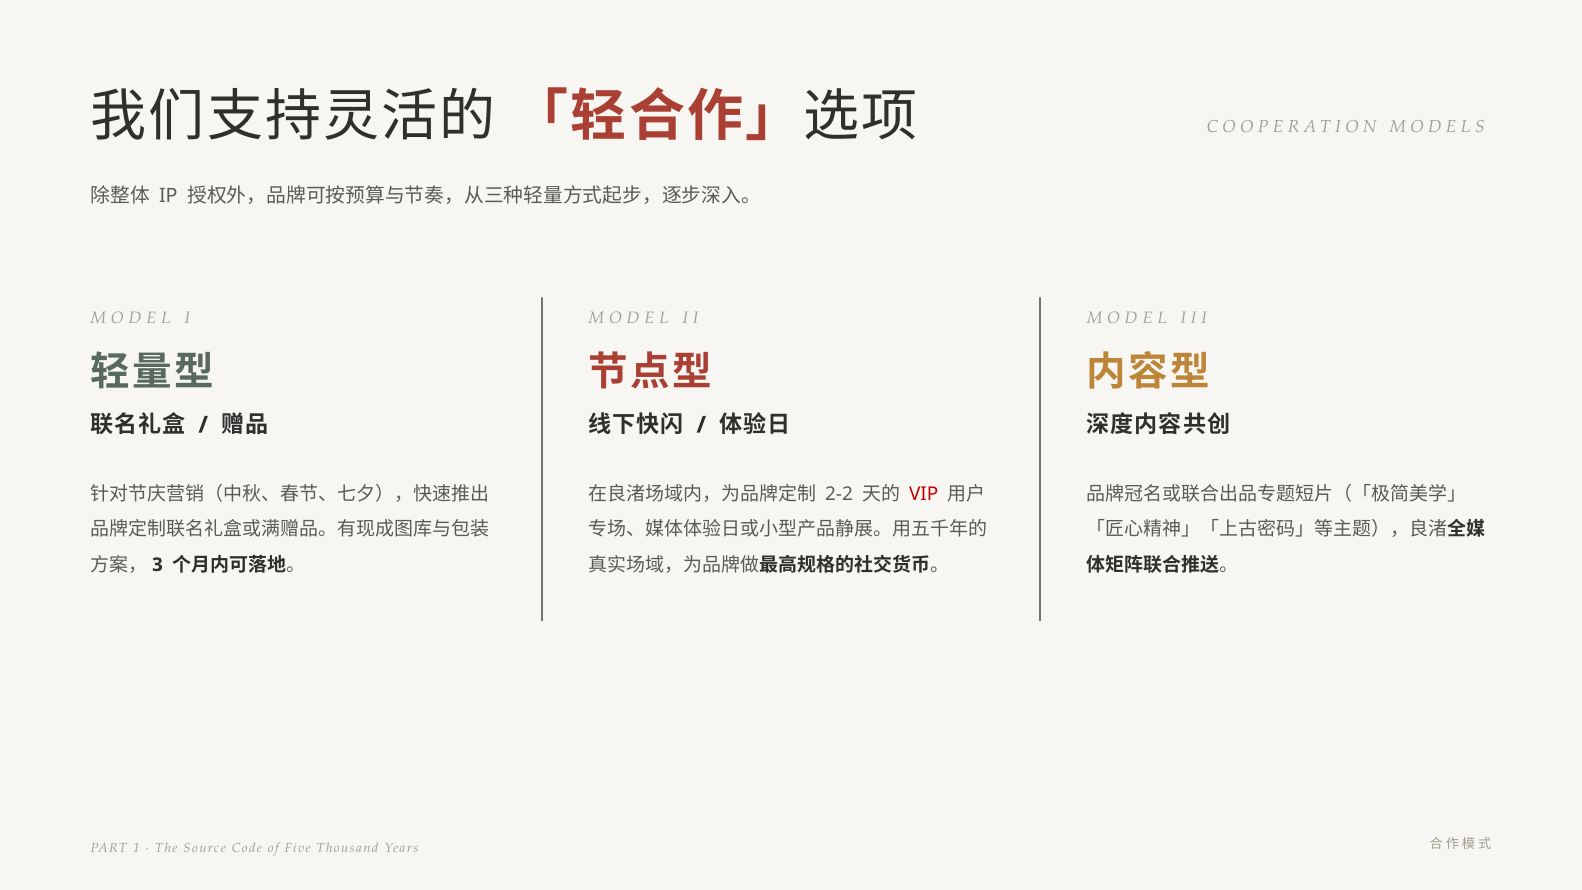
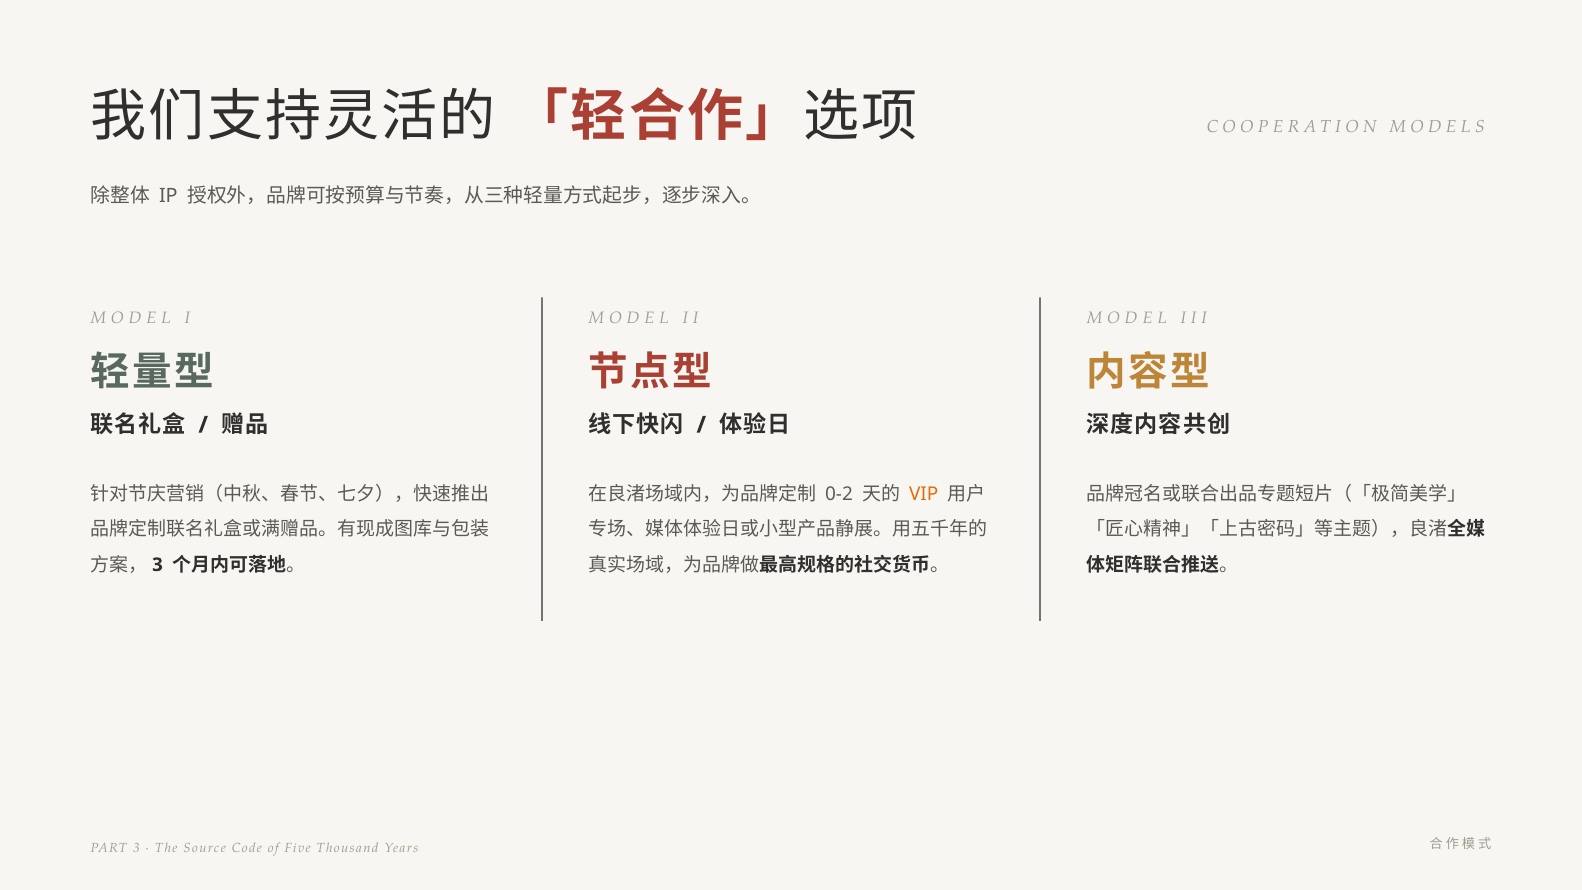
2-2: 2-2 -> 0-2
VIP colour: red -> orange
PART 1: 1 -> 3
